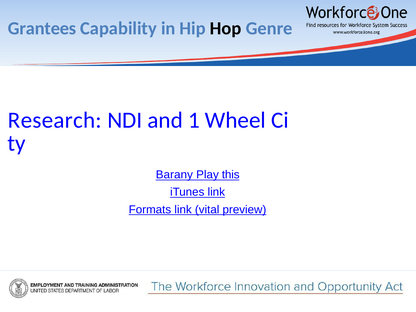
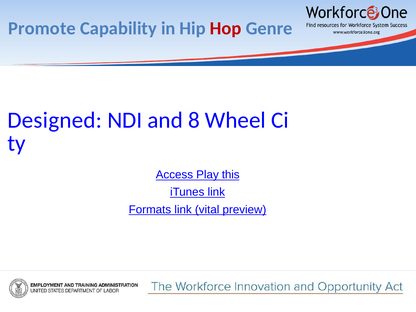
Grantees: Grantees -> Promote
Hop colour: black -> red
Research: Research -> Designed
1: 1 -> 8
Barany: Barany -> Access
